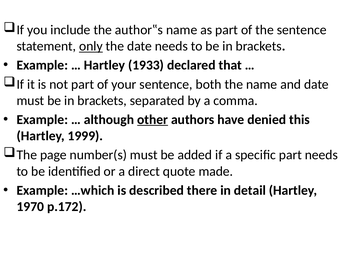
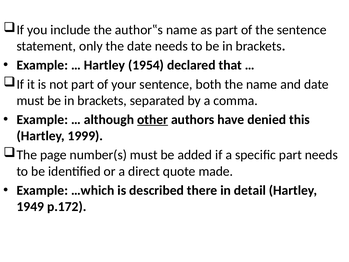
only underline: present -> none
1933: 1933 -> 1954
1970: 1970 -> 1949
